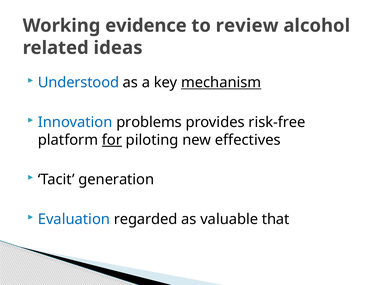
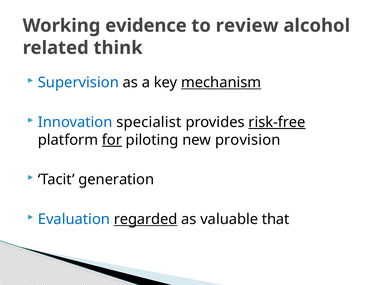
ideas: ideas -> think
Understood: Understood -> Supervision
problems: problems -> specialist
risk-free underline: none -> present
effectives: effectives -> provision
regarded underline: none -> present
